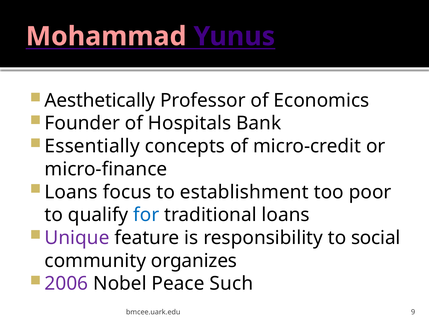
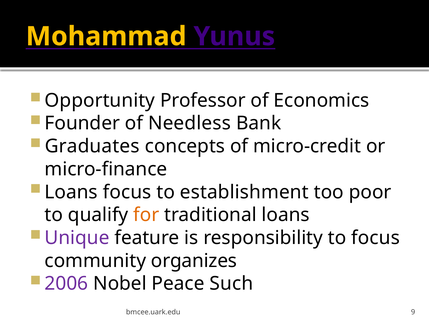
Mohammad colour: pink -> yellow
Aesthetically: Aesthetically -> Opportunity
Hospitals: Hospitals -> Needless
Essentially: Essentially -> Graduates
for colour: blue -> orange
to social: social -> focus
